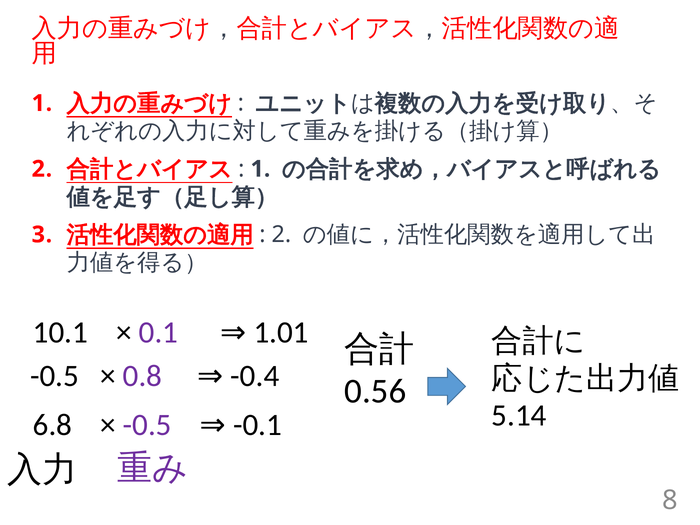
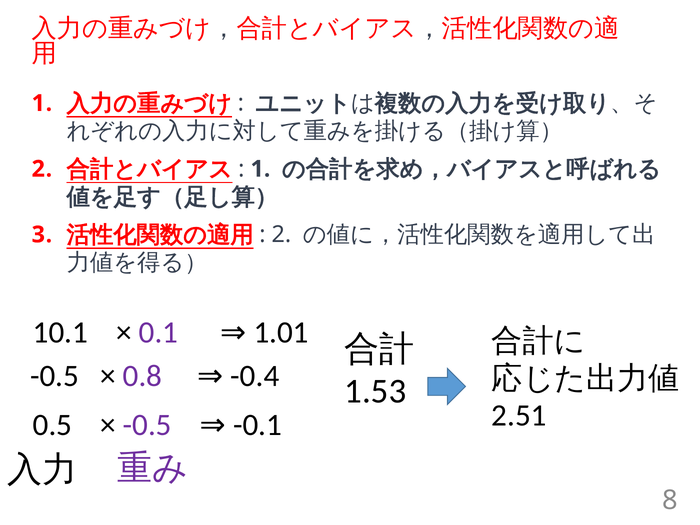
0.56: 0.56 -> 1.53
5.14: 5.14 -> 2.51
6.8: 6.8 -> 0.5
